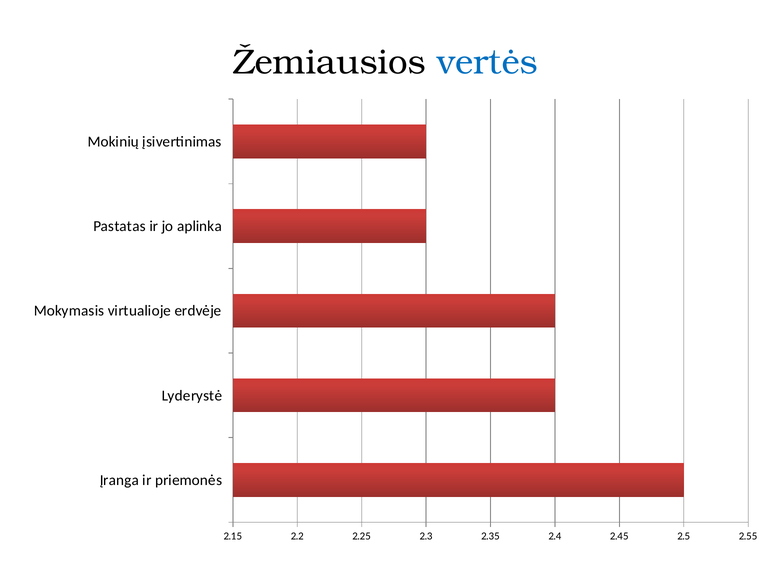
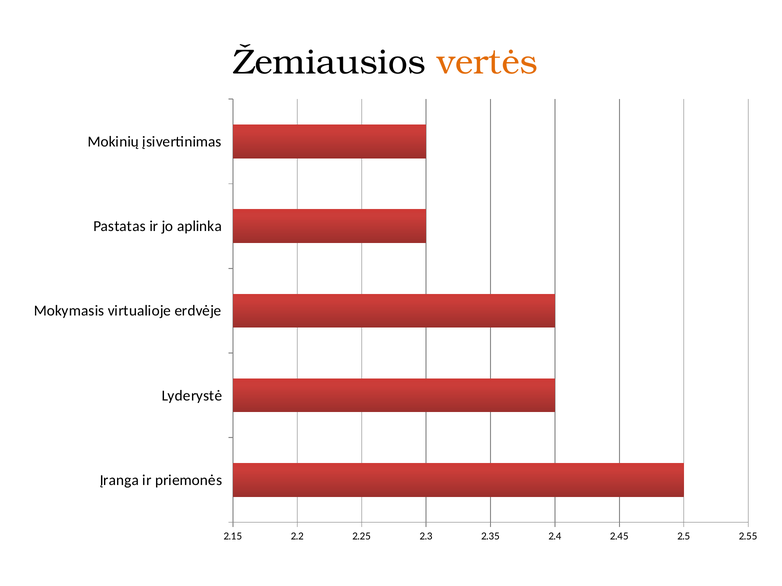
vertės colour: blue -> orange
